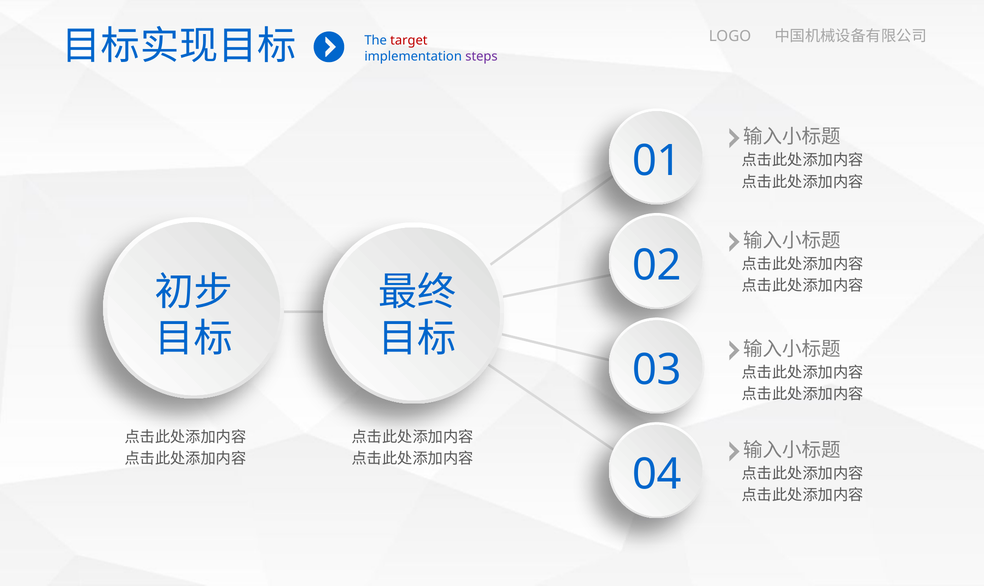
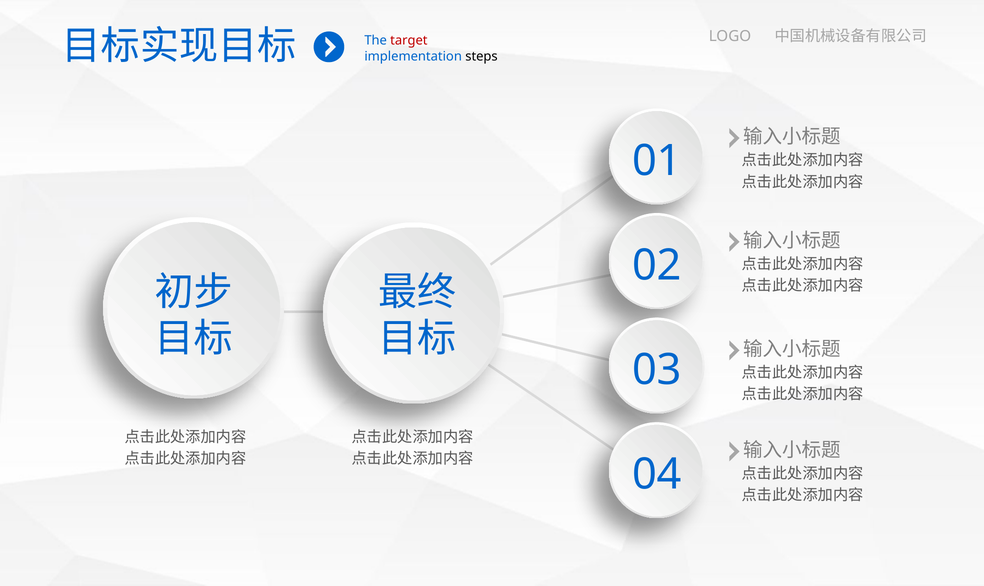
steps colour: purple -> black
